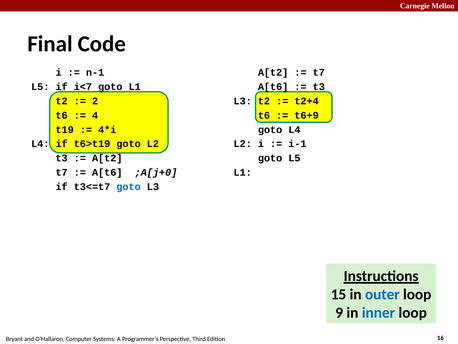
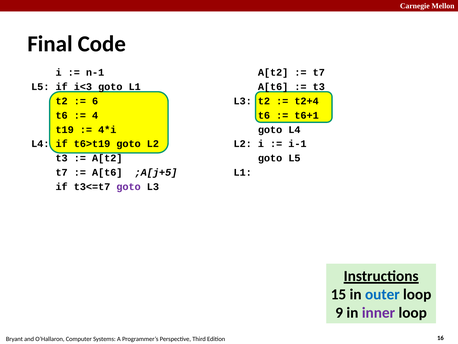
i<7: i<7 -> i<3
2: 2 -> 6
t6+9: t6+9 -> t6+1
;A[j+0: ;A[j+0 -> ;A[j+5
goto at (129, 186) colour: blue -> purple
inner colour: blue -> purple
